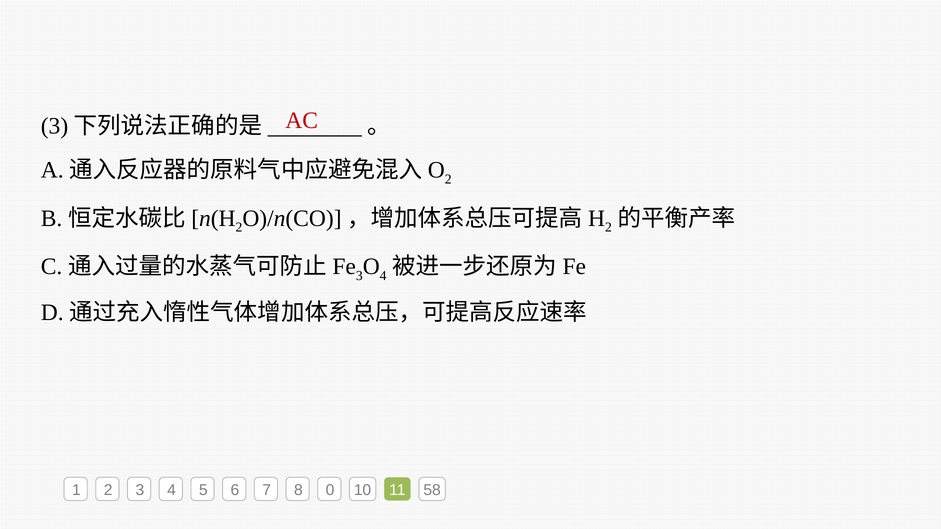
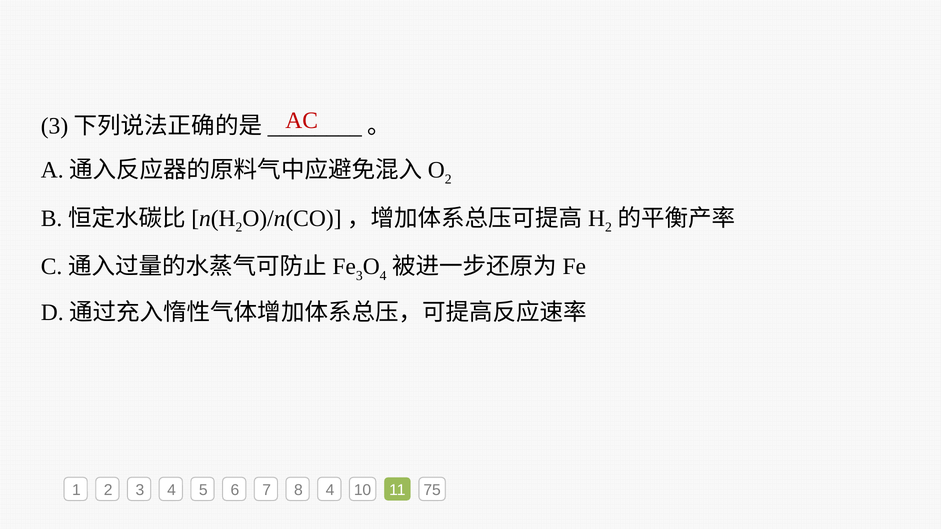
8 0: 0 -> 4
58: 58 -> 75
